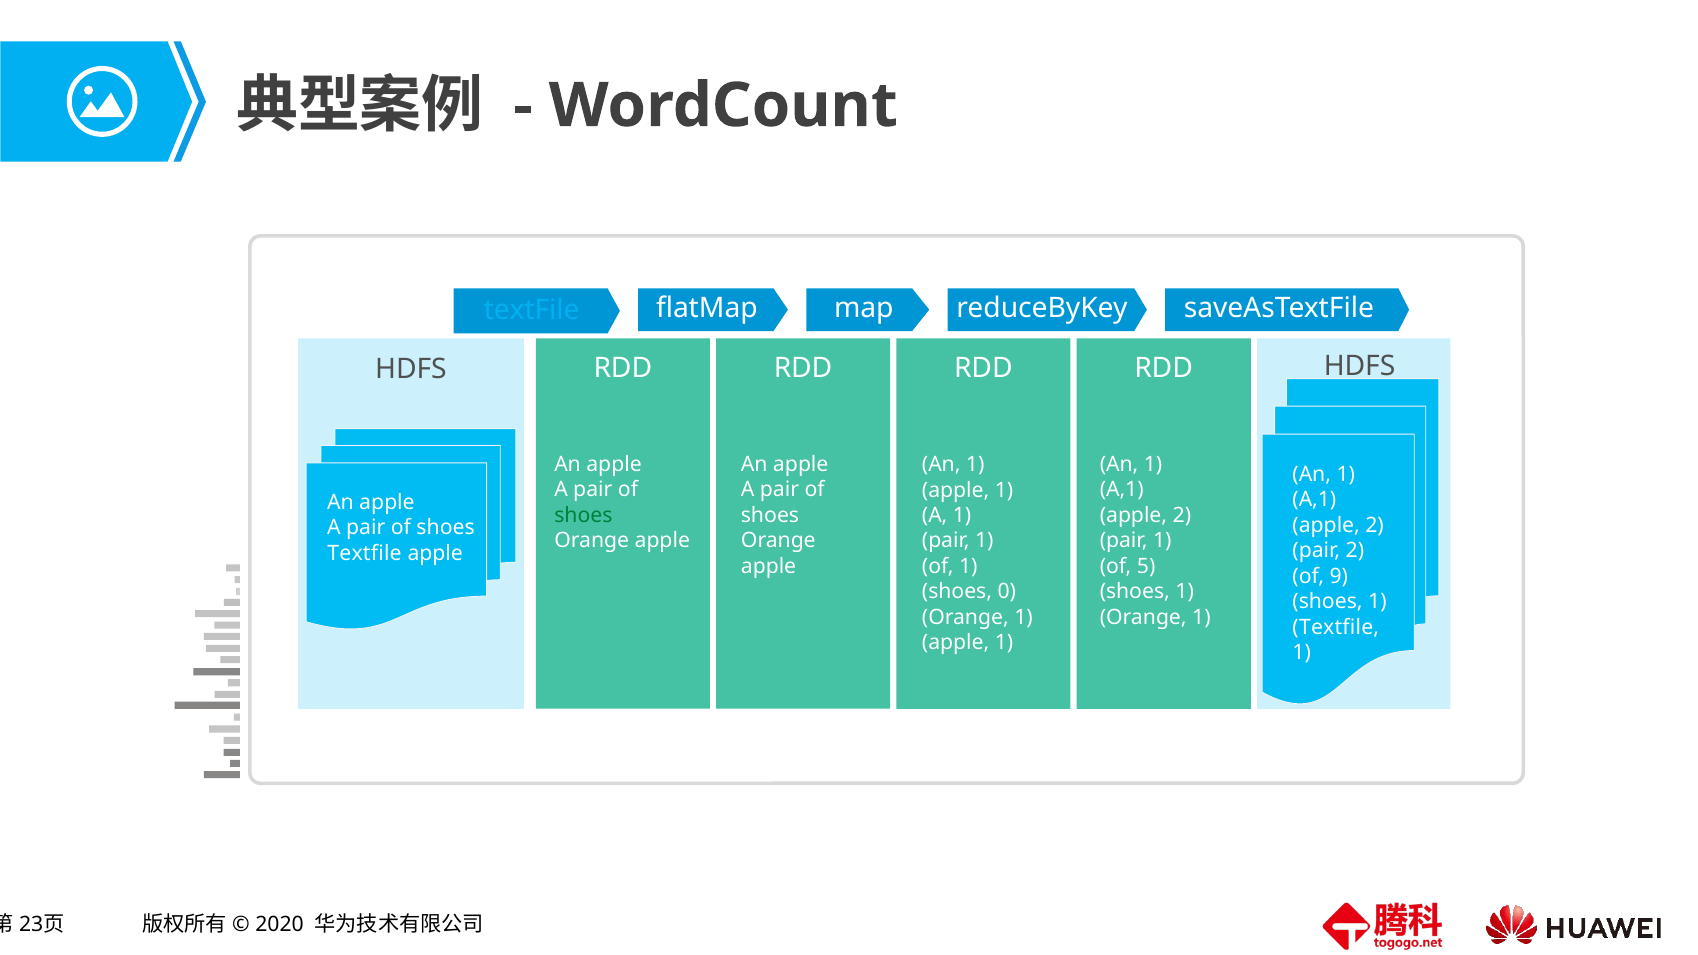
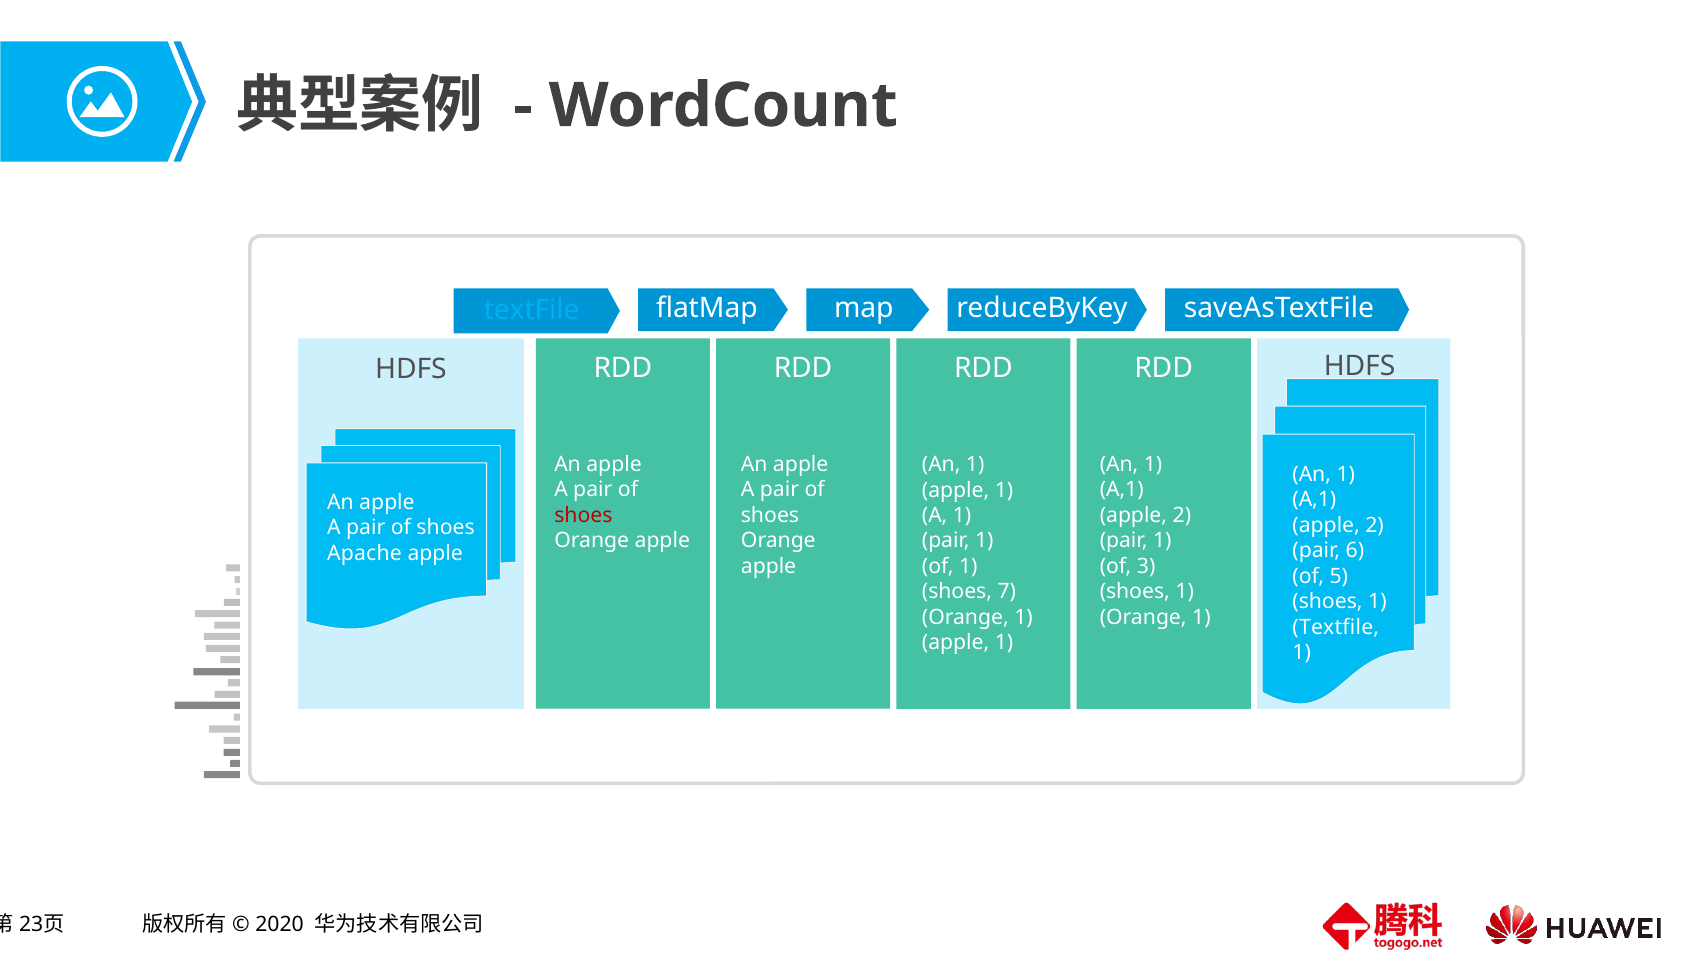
shoes at (583, 515) colour: green -> red
pair 2: 2 -> 6
Textfile at (364, 553): Textfile -> Apache
5: 5 -> 3
9: 9 -> 5
0: 0 -> 7
